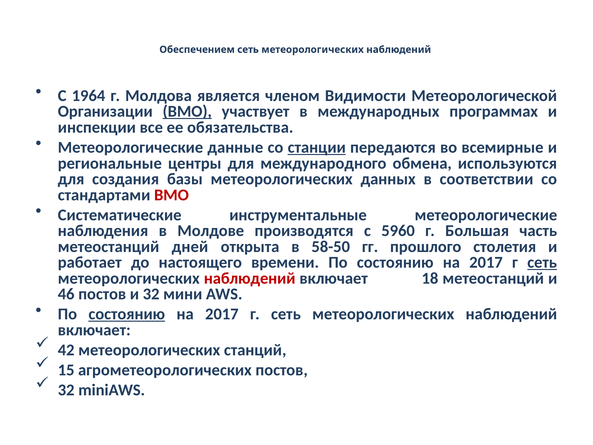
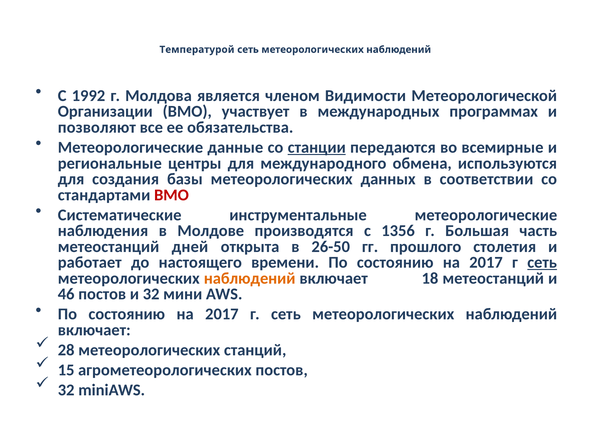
Обеспечением: Обеспечением -> Температурой
1964: 1964 -> 1992
ВМО at (187, 111) underline: present -> none
инспекции: инспекции -> позволяют
5960: 5960 -> 1356
58-50: 58-50 -> 26-50
наблюдений at (250, 278) colour: red -> orange
состоянию at (127, 314) underline: present -> none
42: 42 -> 28
